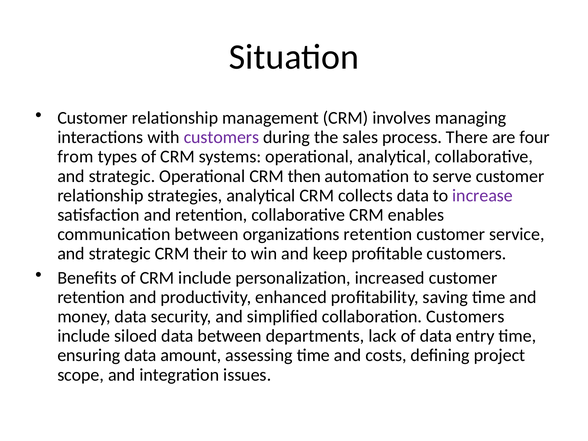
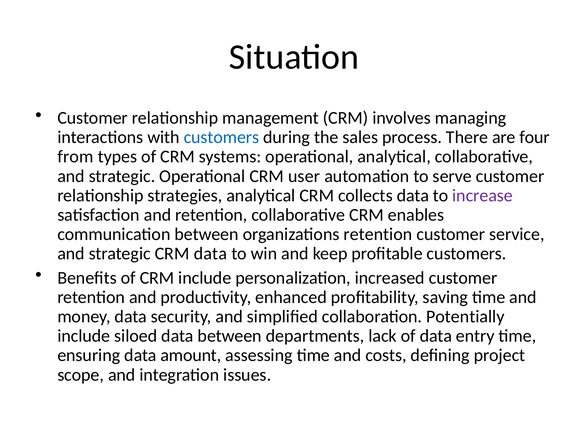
customers at (221, 137) colour: purple -> blue
then: then -> user
CRM their: their -> data
collaboration Customers: Customers -> Potentially
